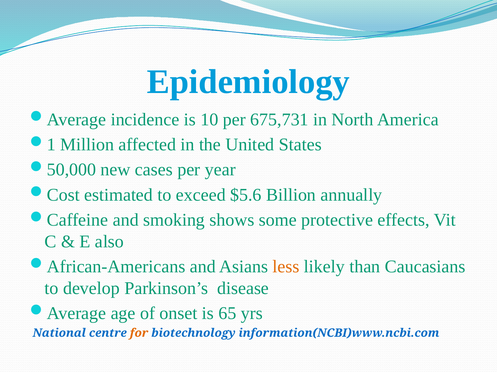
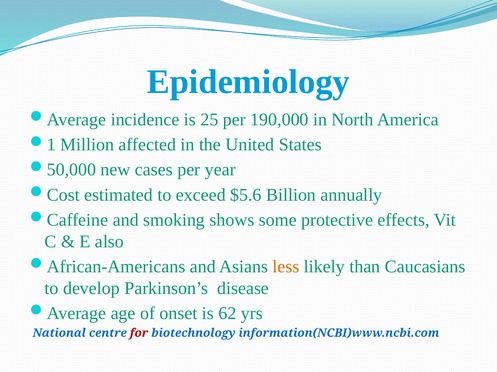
10: 10 -> 25
675,731: 675,731 -> 190,000
65: 65 -> 62
for colour: orange -> red
